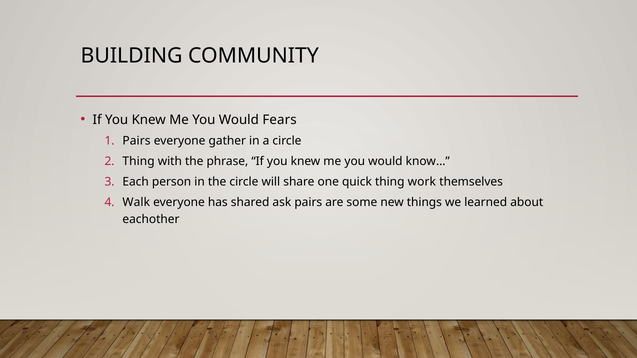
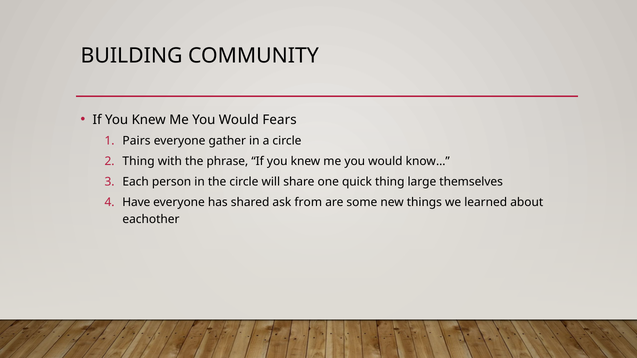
work: work -> large
Walk: Walk -> Have
ask pairs: pairs -> from
